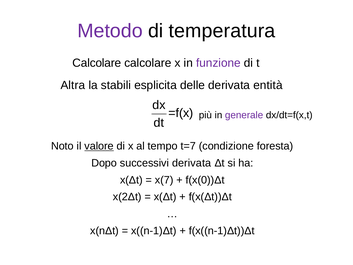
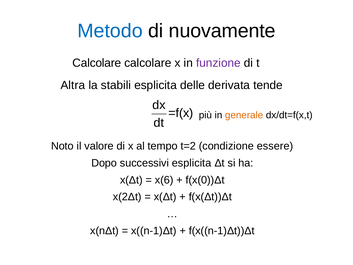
Metodo colour: purple -> blue
temperatura: temperatura -> nuovamente
entità: entità -> tende
generale colour: purple -> orange
valore underline: present -> none
t=7: t=7 -> t=2
foresta: foresta -> essere
successivi derivata: derivata -> esplicita
x(7: x(7 -> x(6
